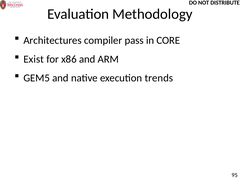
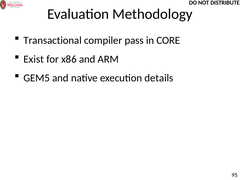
Architectures: Architectures -> Transactional
trends: trends -> details
